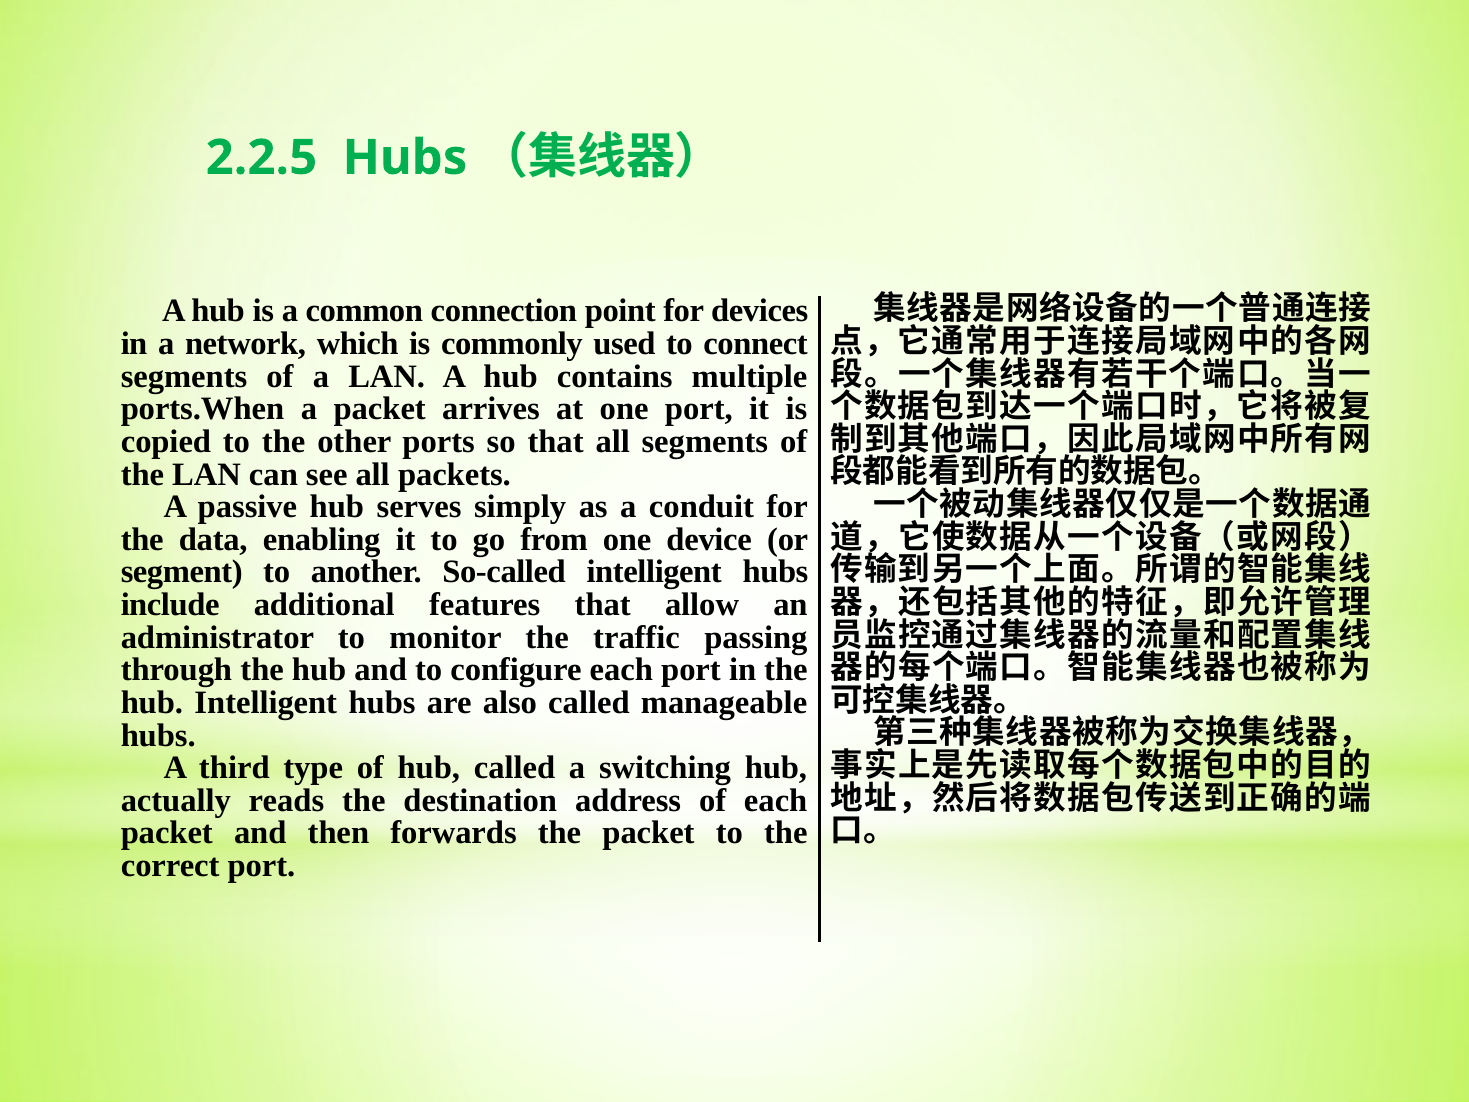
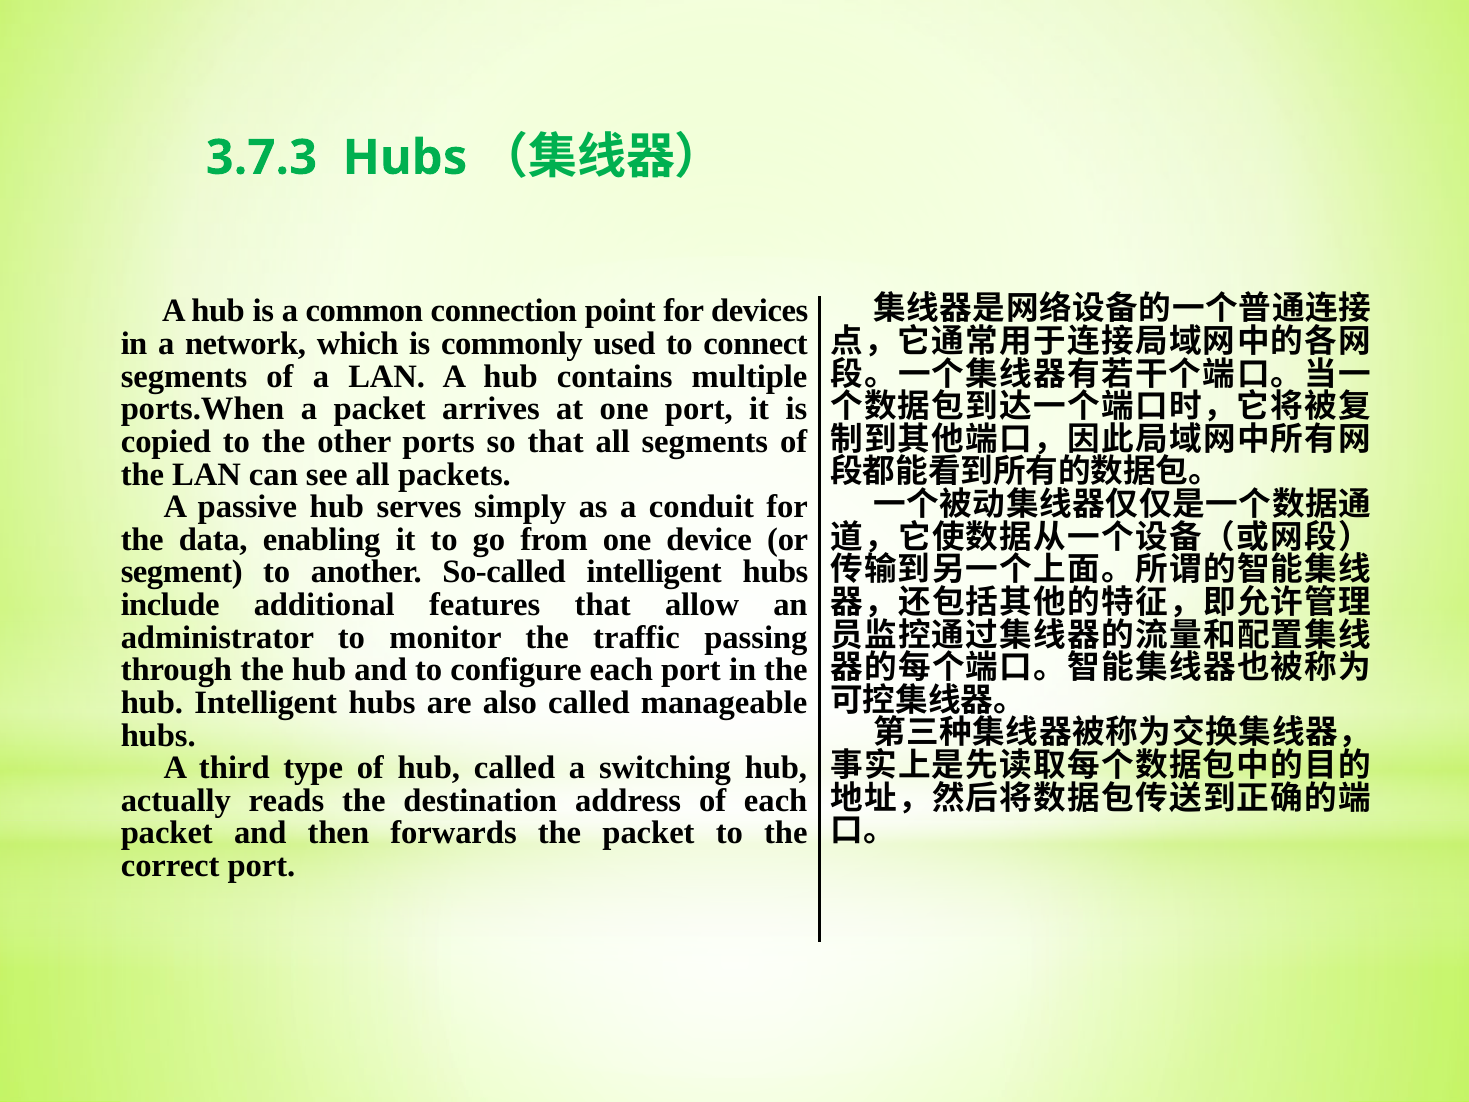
2.2.5: 2.2.5 -> 3.7.3
